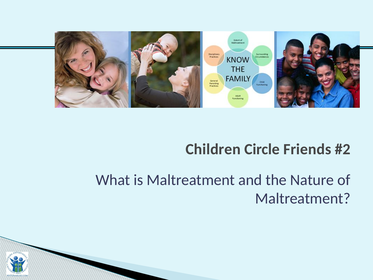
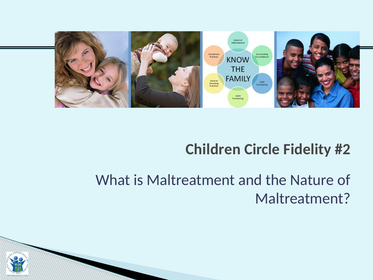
Friends: Friends -> Fidelity
